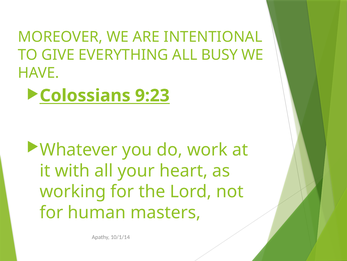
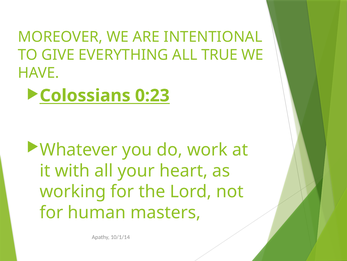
BUSY: BUSY -> TRUE
9:23: 9:23 -> 0:23
